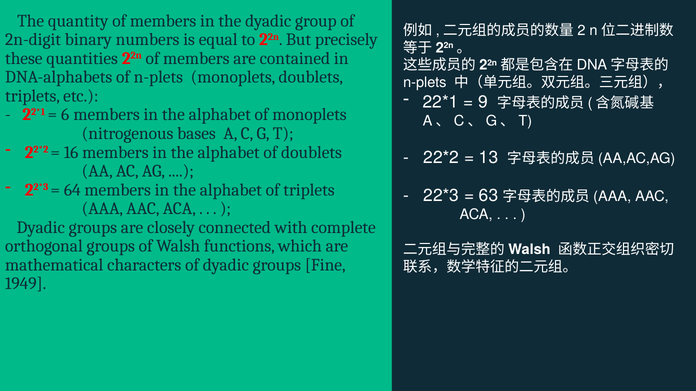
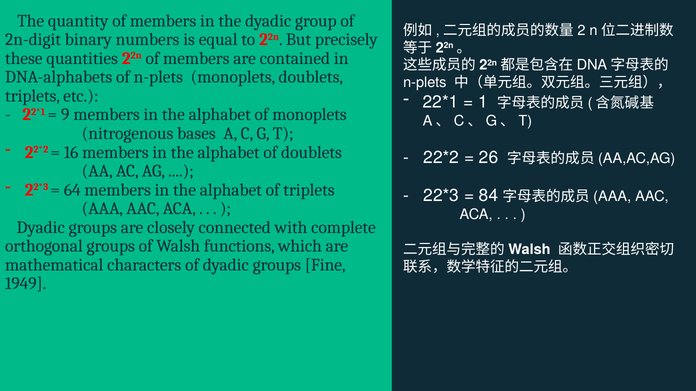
9: 9 -> 1
6: 6 -> 9
13: 13 -> 26
63: 63 -> 84
